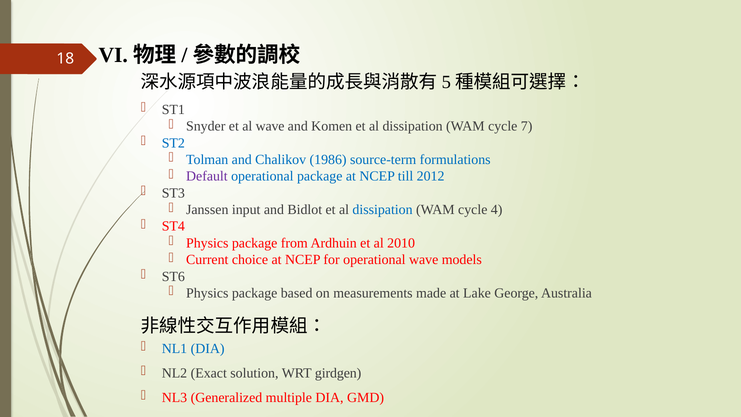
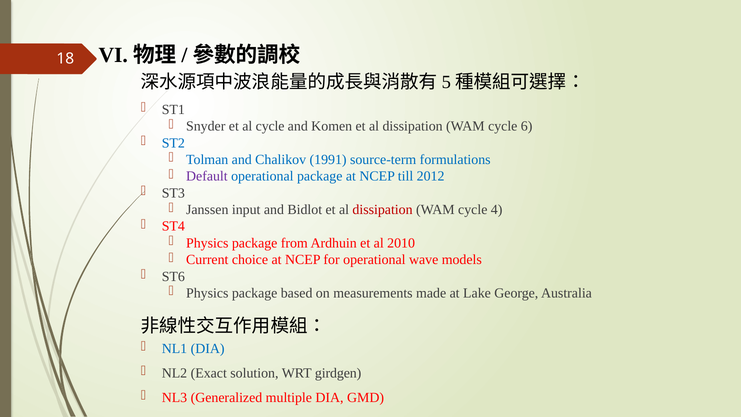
al wave: wave -> cycle
7: 7 -> 6
1986: 1986 -> 1991
dissipation at (383, 210) colour: blue -> red
